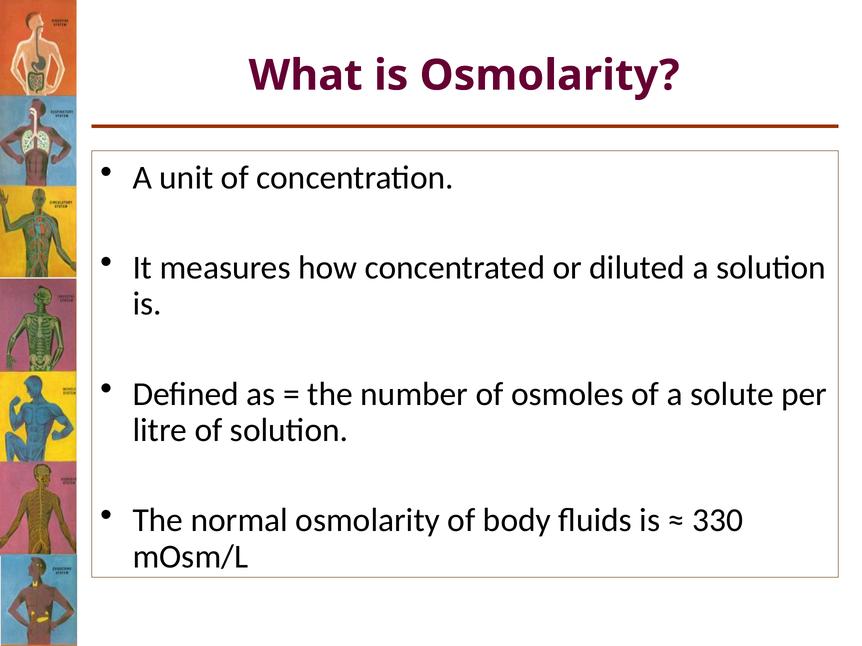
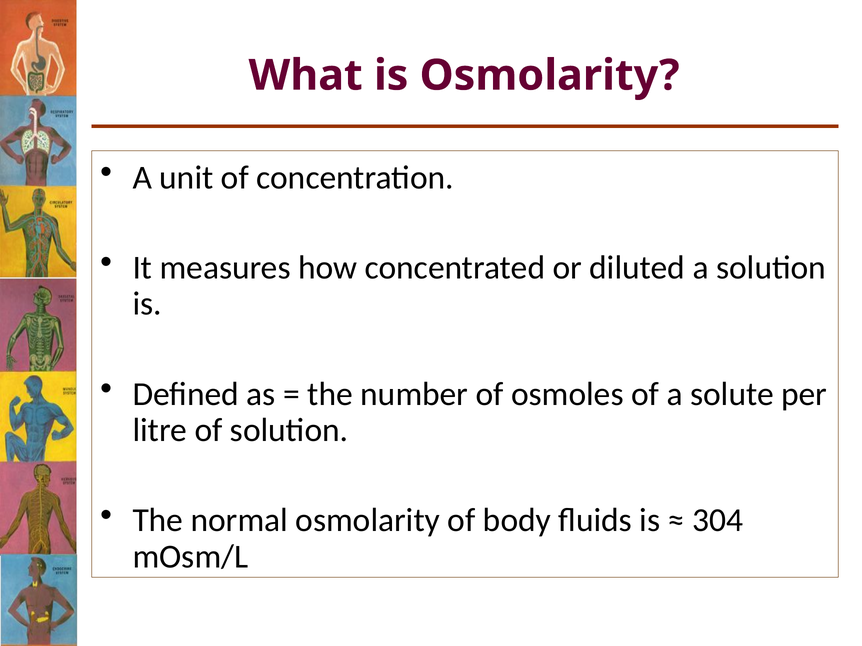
330: 330 -> 304
